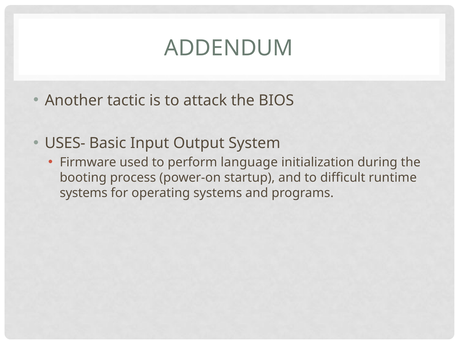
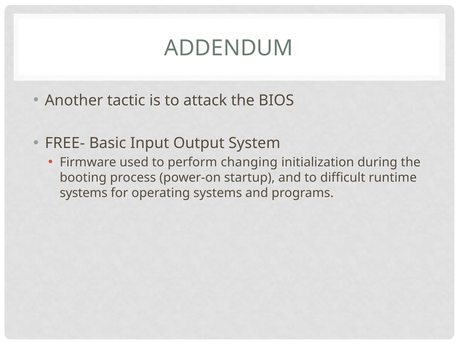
USES-: USES- -> FREE-
language: language -> changing
